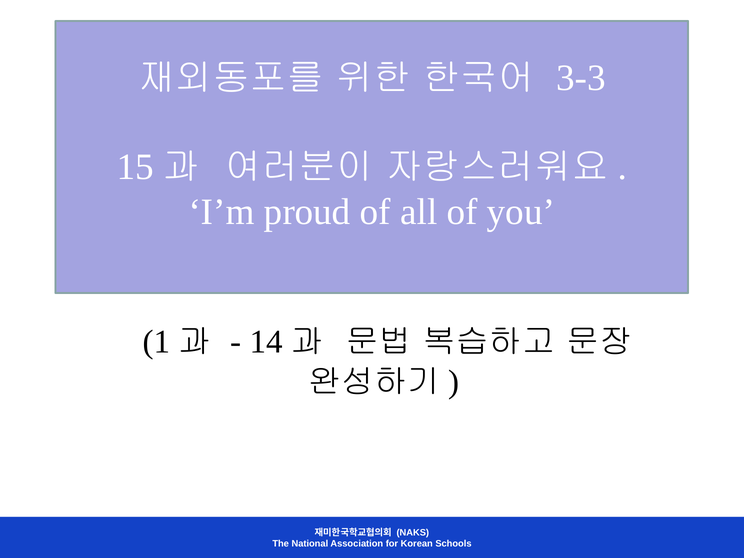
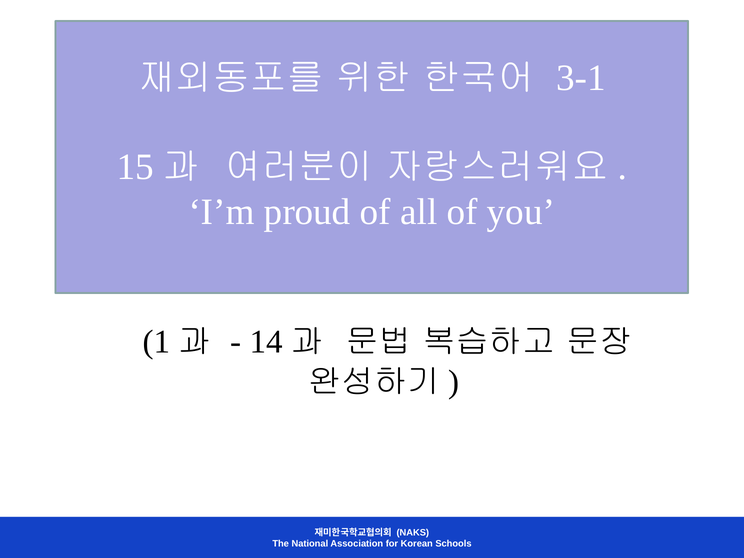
3-3: 3-3 -> 3-1
